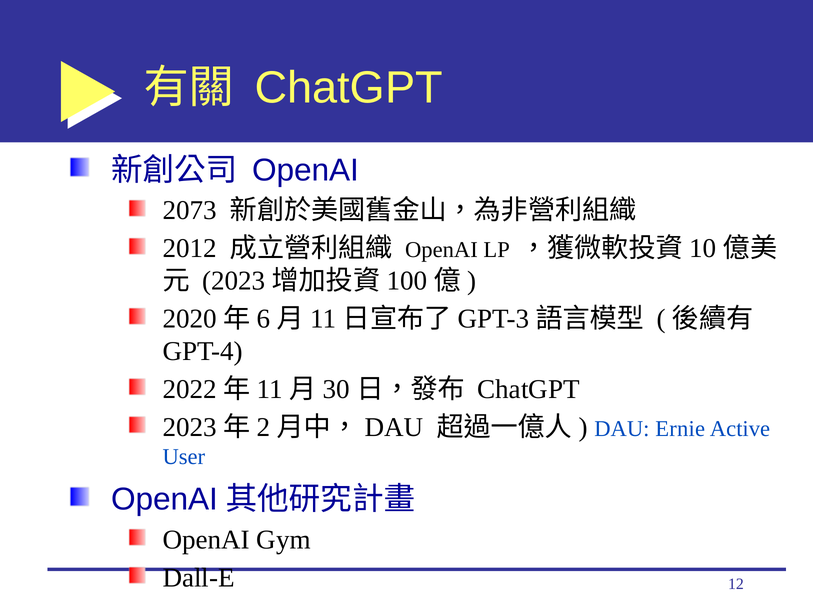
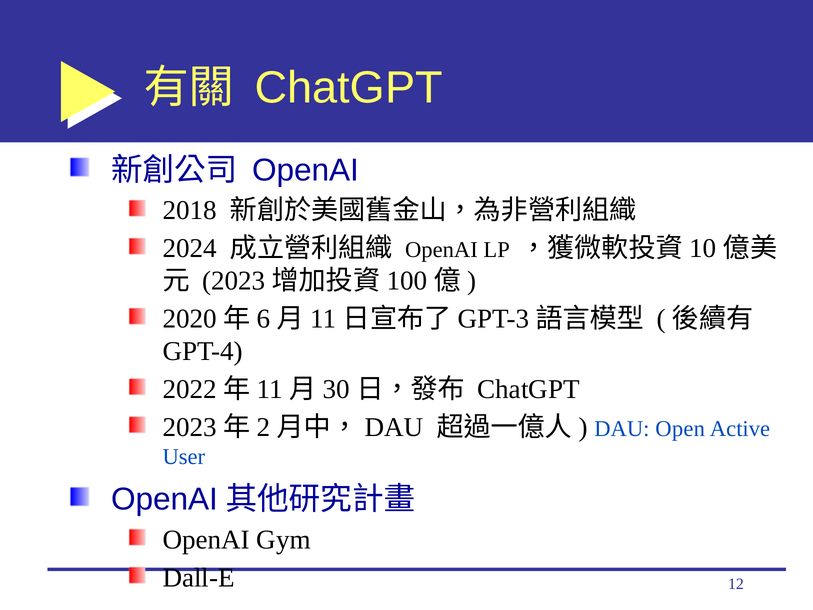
2073: 2073 -> 2018
2012: 2012 -> 2024
Ernie: Ernie -> Open
